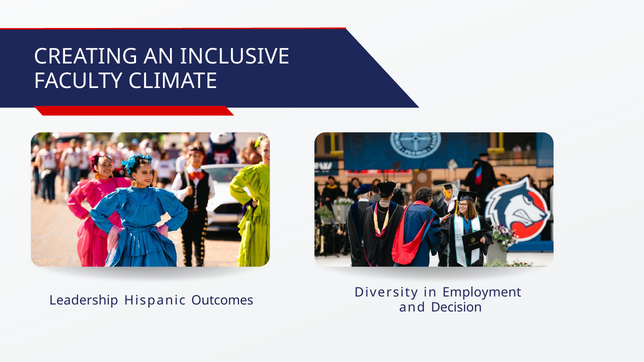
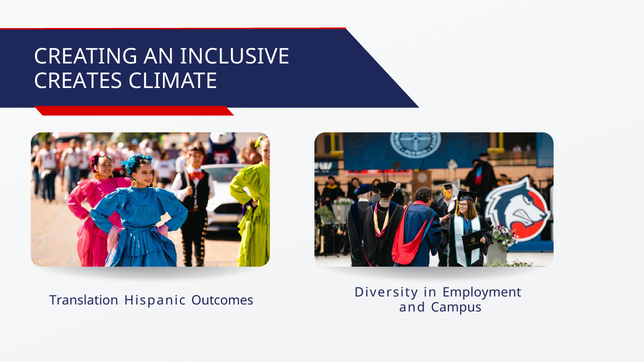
FACULTY: FACULTY -> CREATES
Leadership: Leadership -> Translation
Decision: Decision -> Campus
